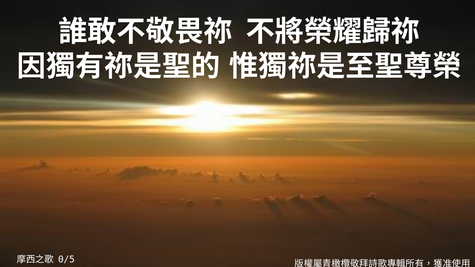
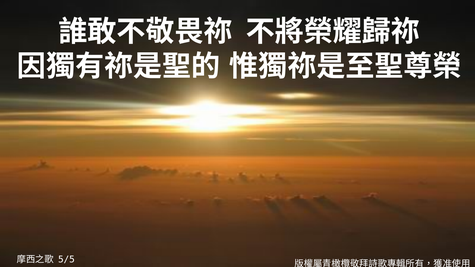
0/5: 0/5 -> 5/5
